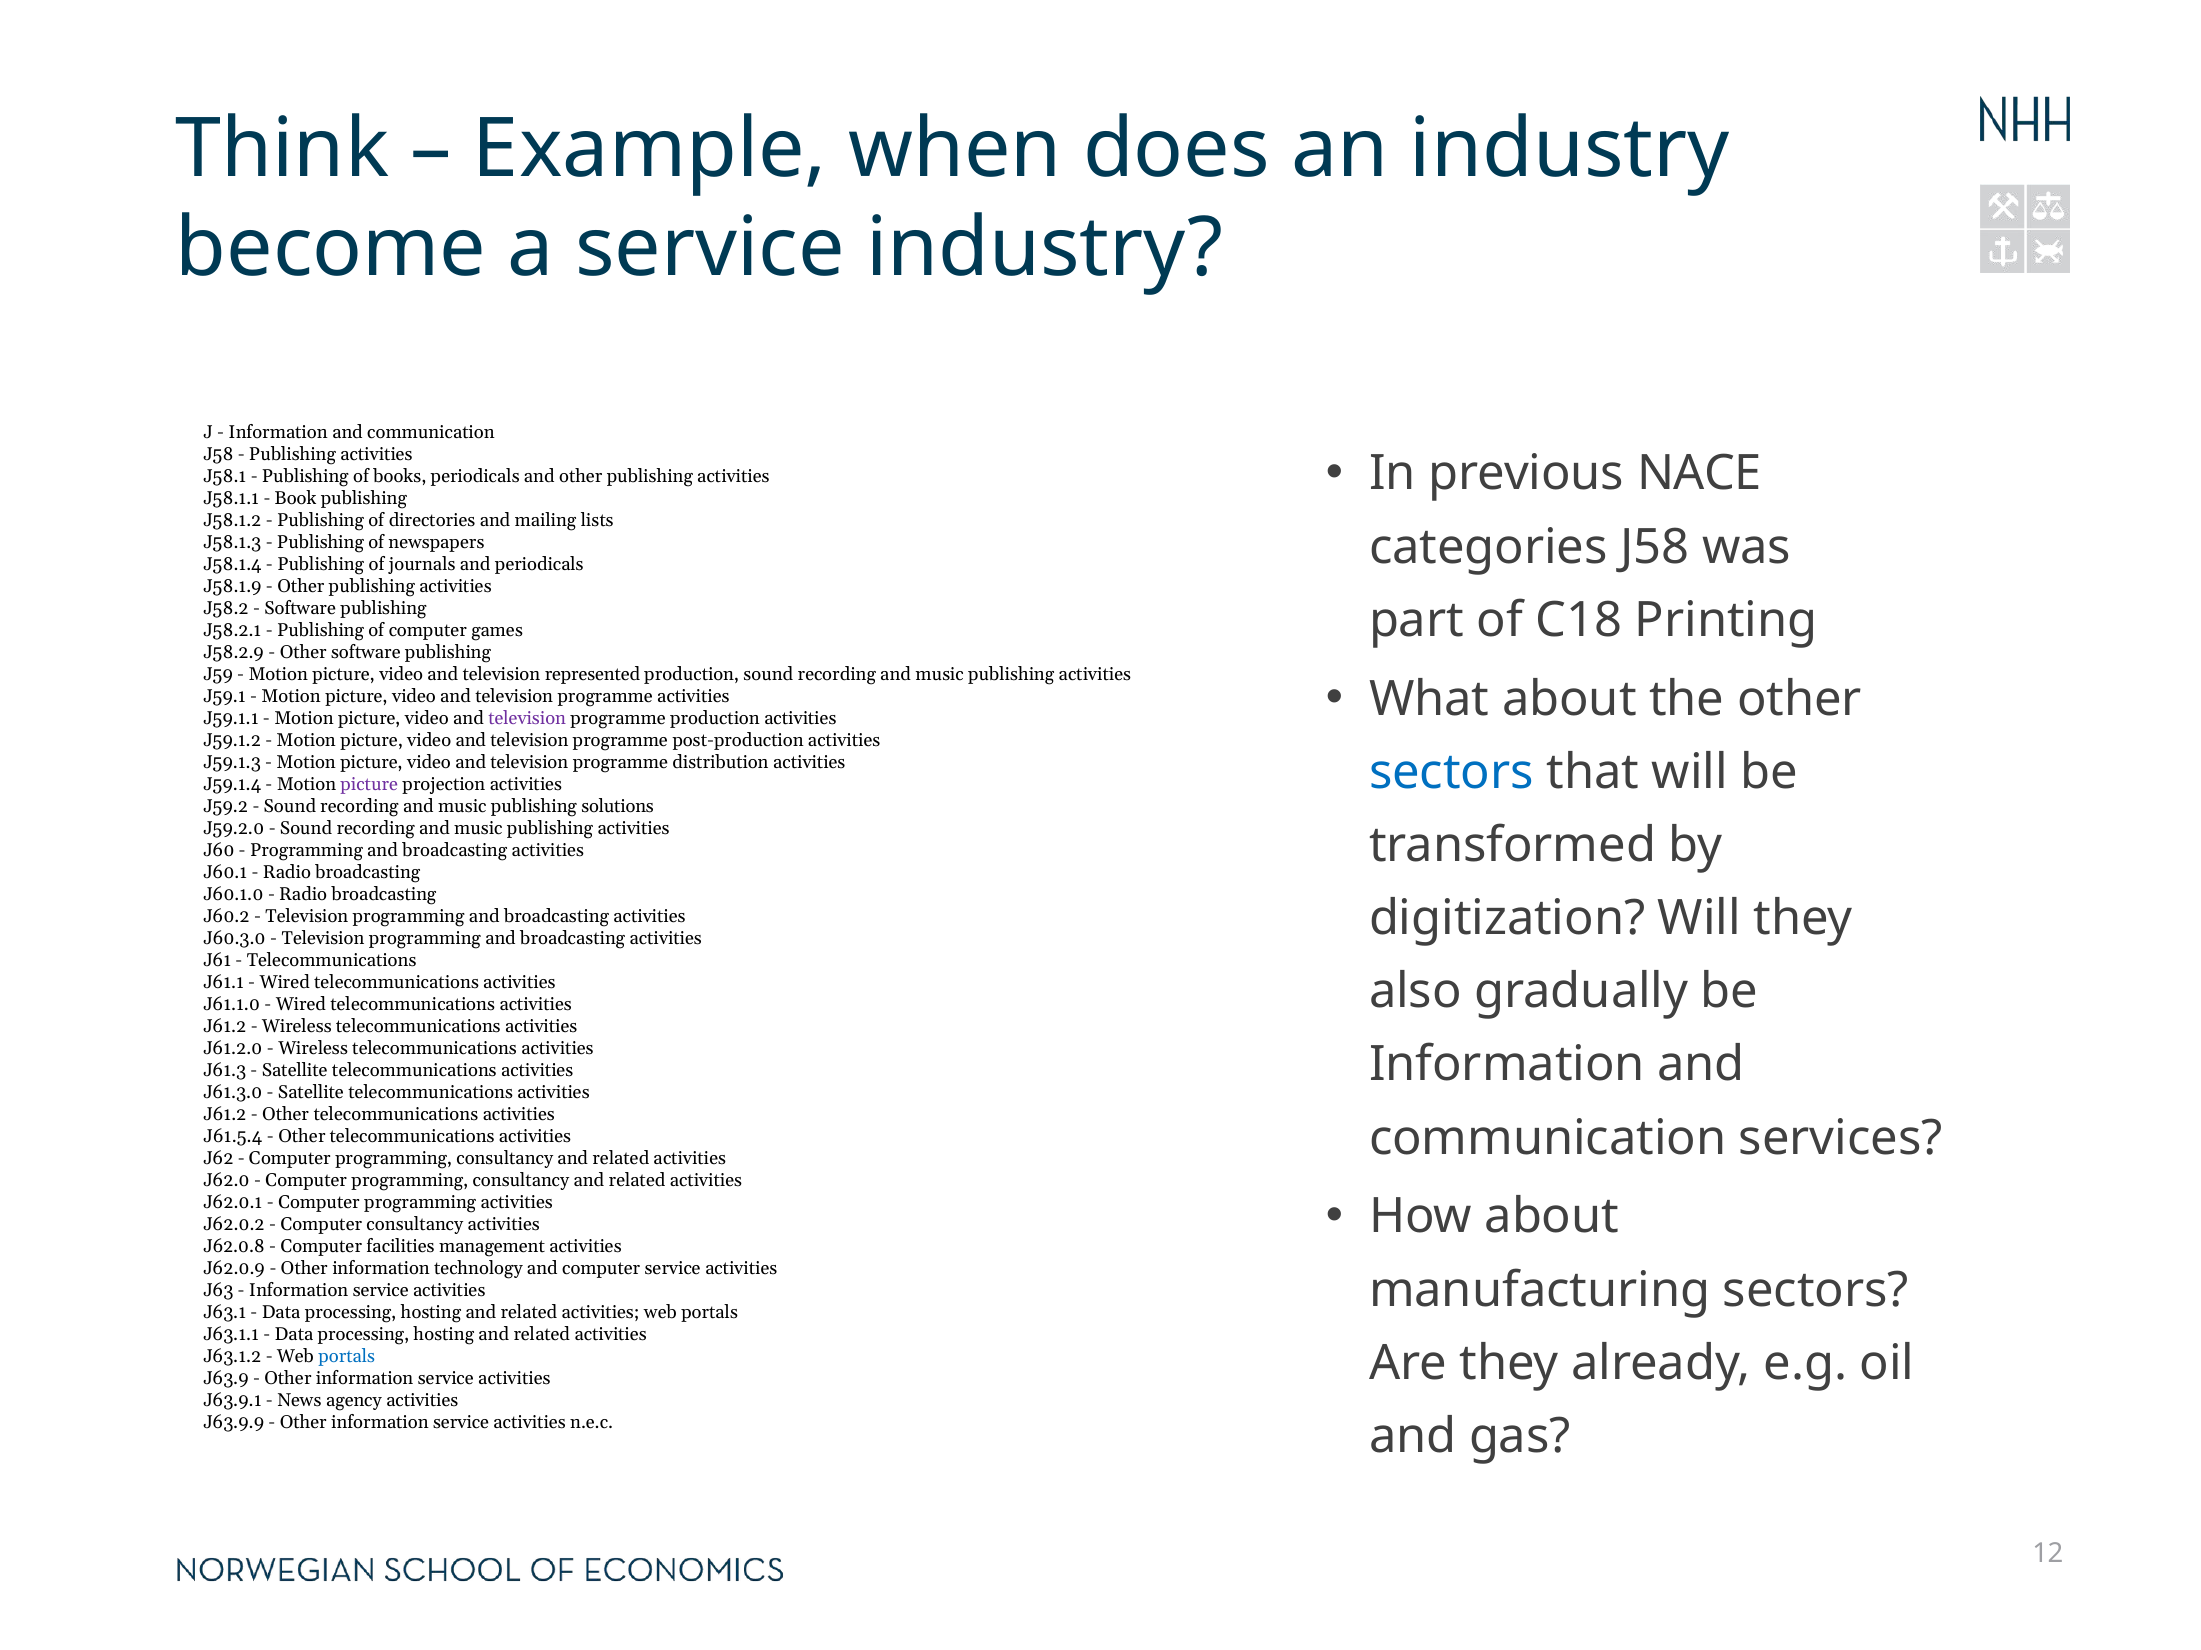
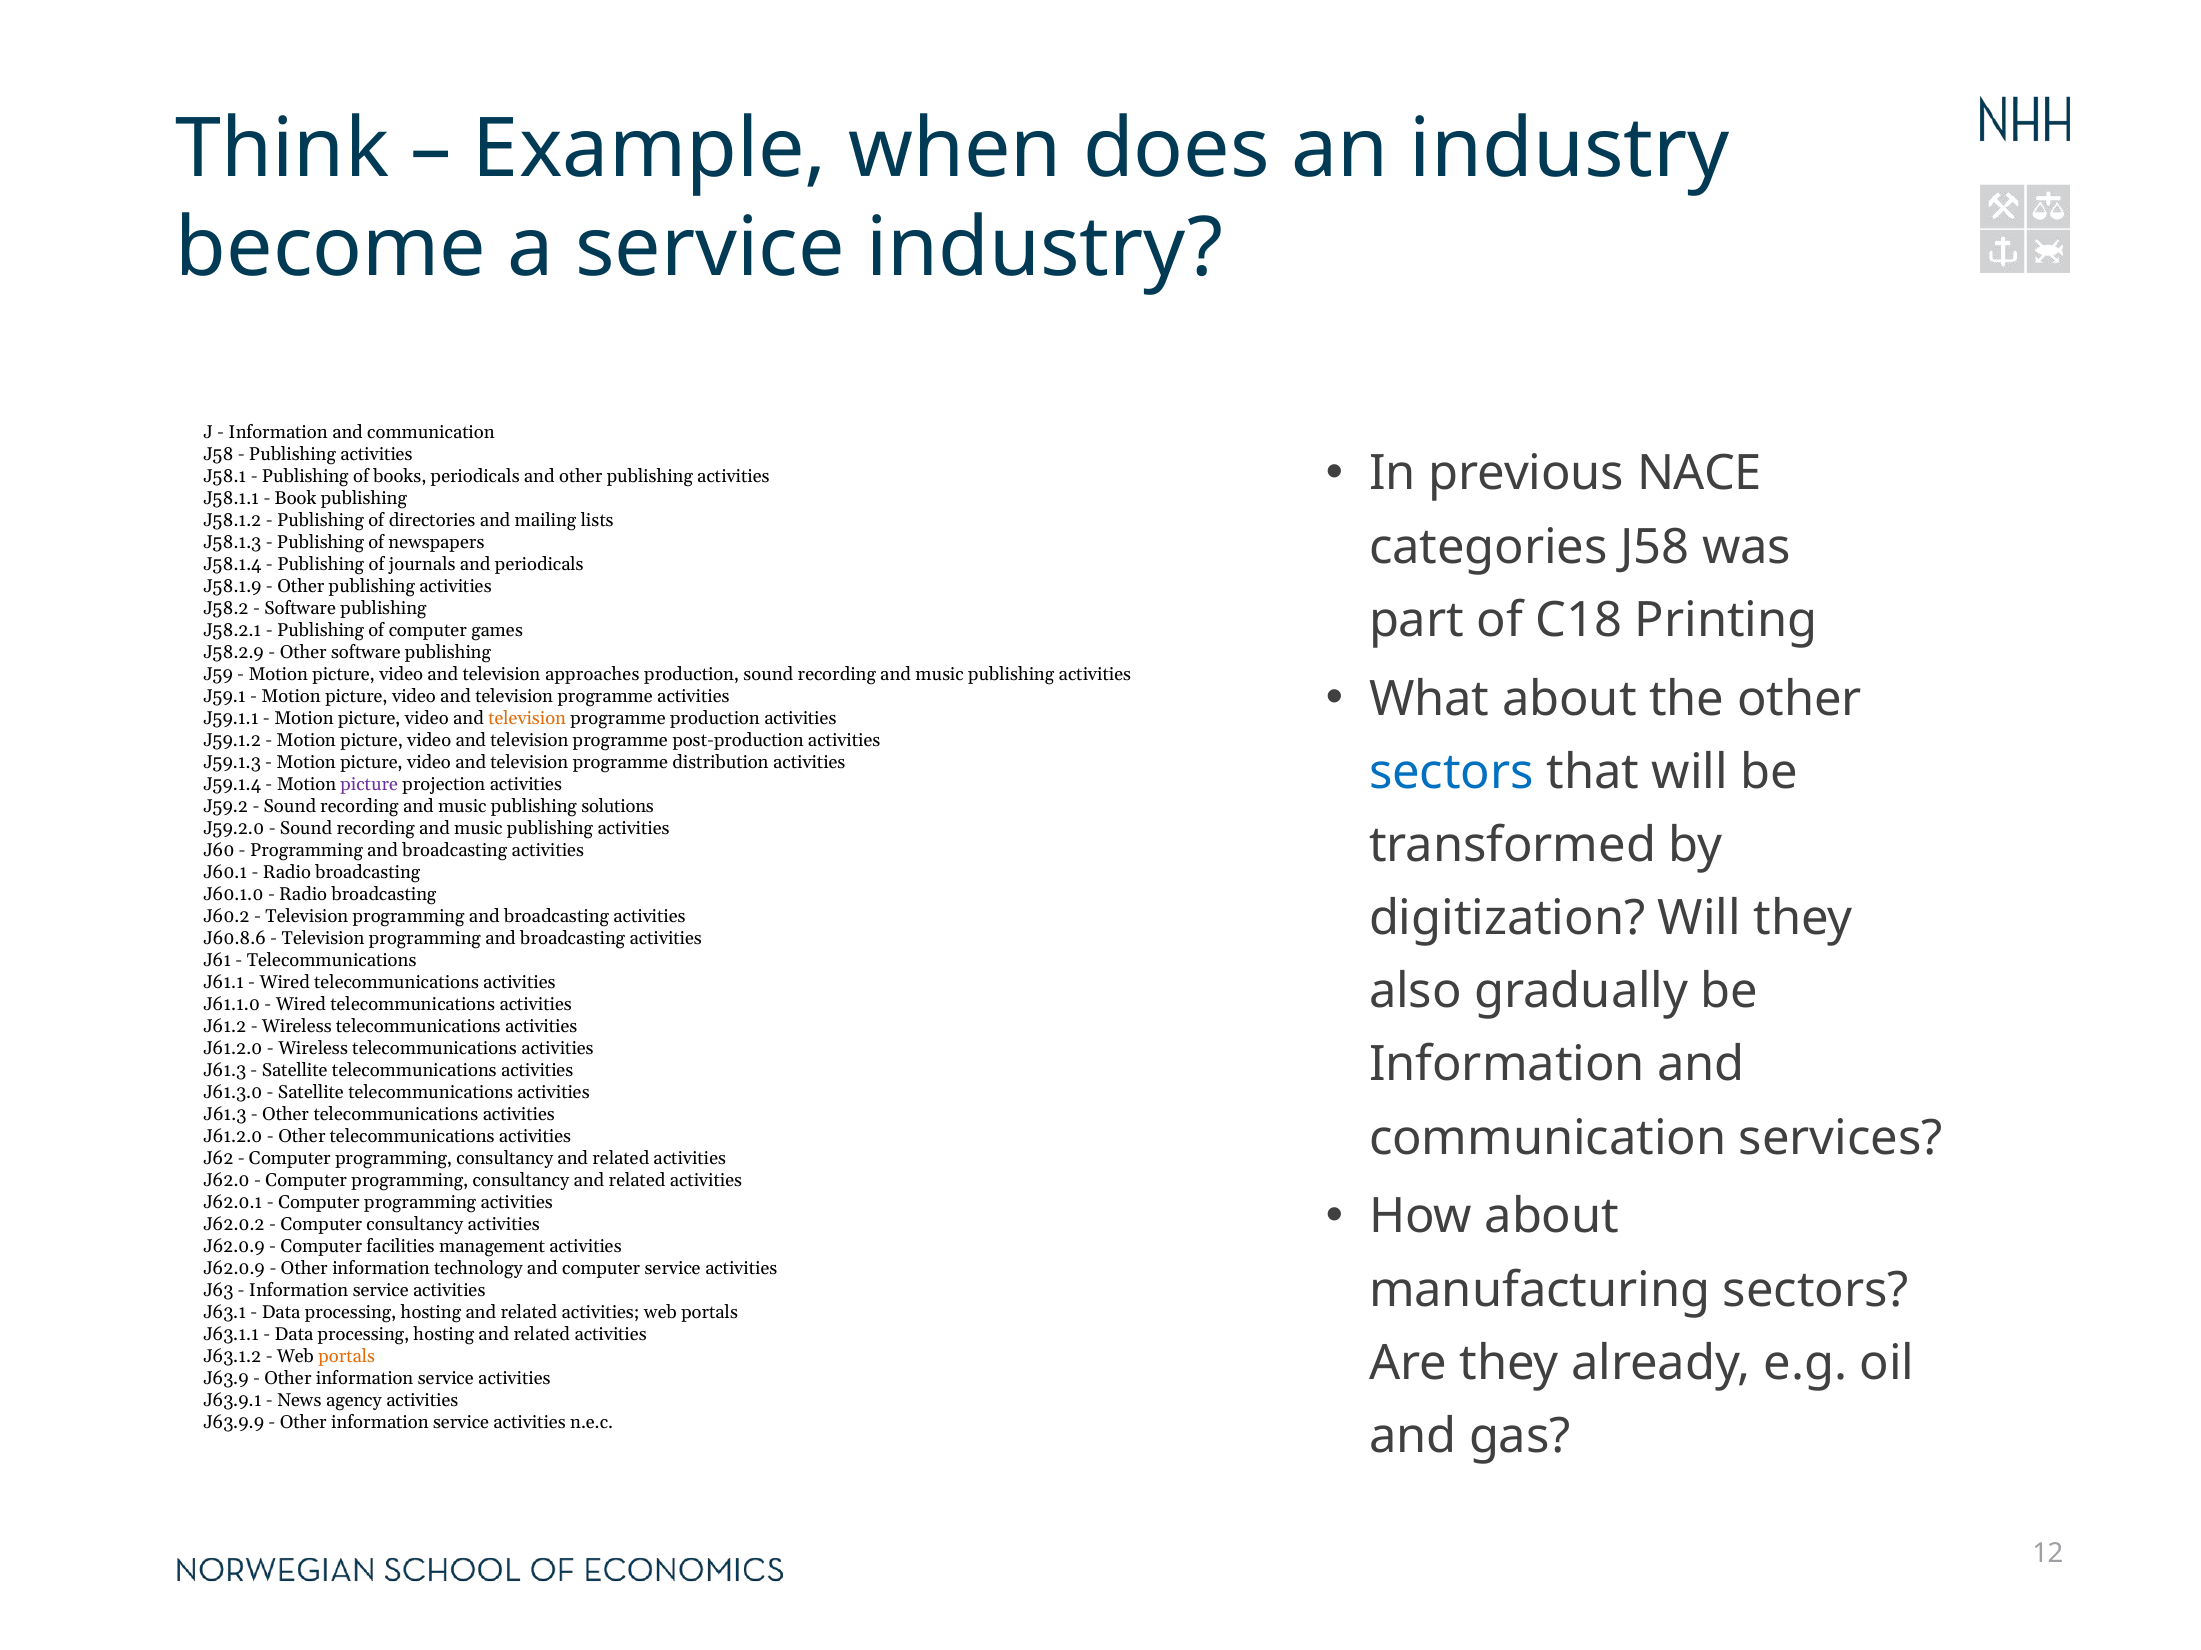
represented: represented -> approaches
television at (527, 719) colour: purple -> orange
J60.3.0: J60.3.0 -> J60.8.6
J61.2 at (225, 1115): J61.2 -> J61.3
J61.5.4 at (233, 1137): J61.5.4 -> J61.2.0
J62.0.8 at (234, 1247): J62.0.8 -> J62.0.9
portals at (347, 1358) colour: blue -> orange
